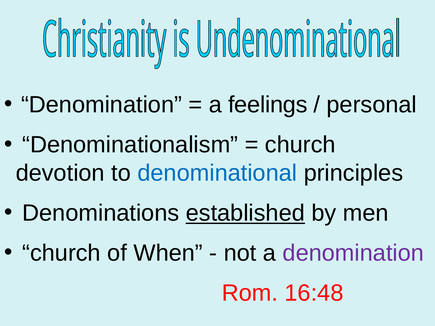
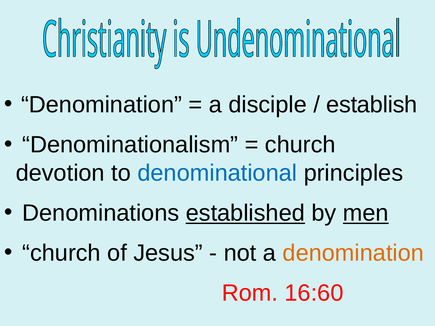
feelings: feelings -> disciple
personal: personal -> establish
men underline: none -> present
When: When -> Jesus
denomination at (353, 253) colour: purple -> orange
16:48: 16:48 -> 16:60
